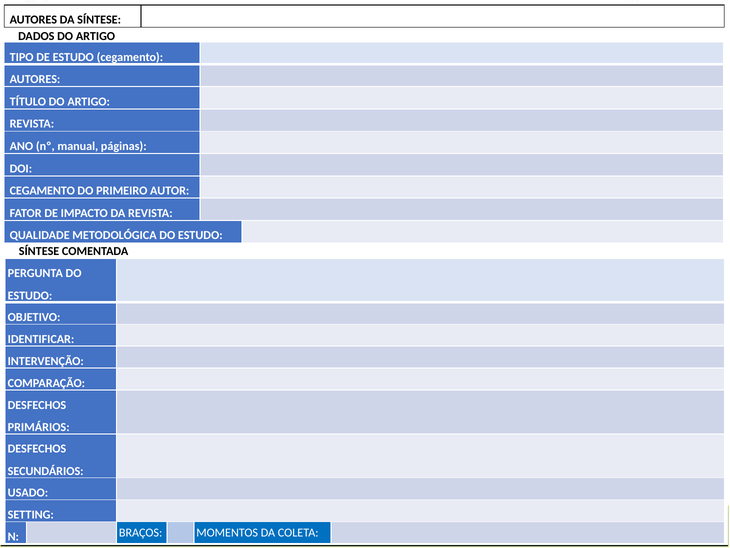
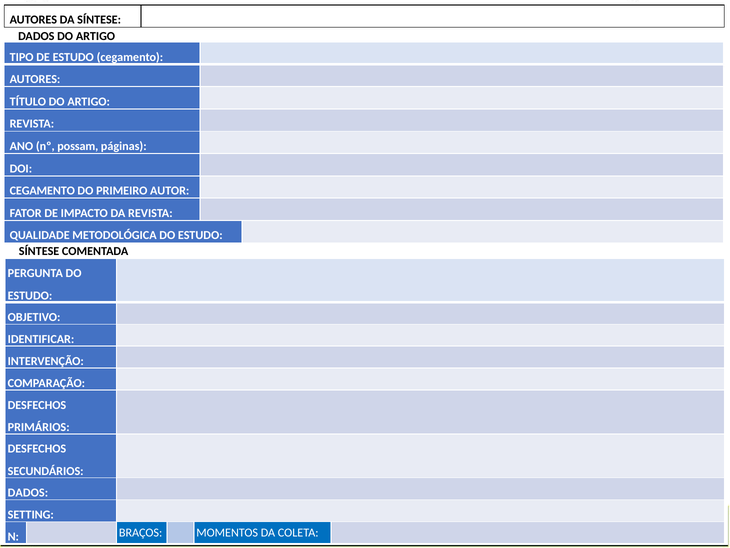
manual: manual -> possam
USADO at (28, 492): USADO -> DADOS
